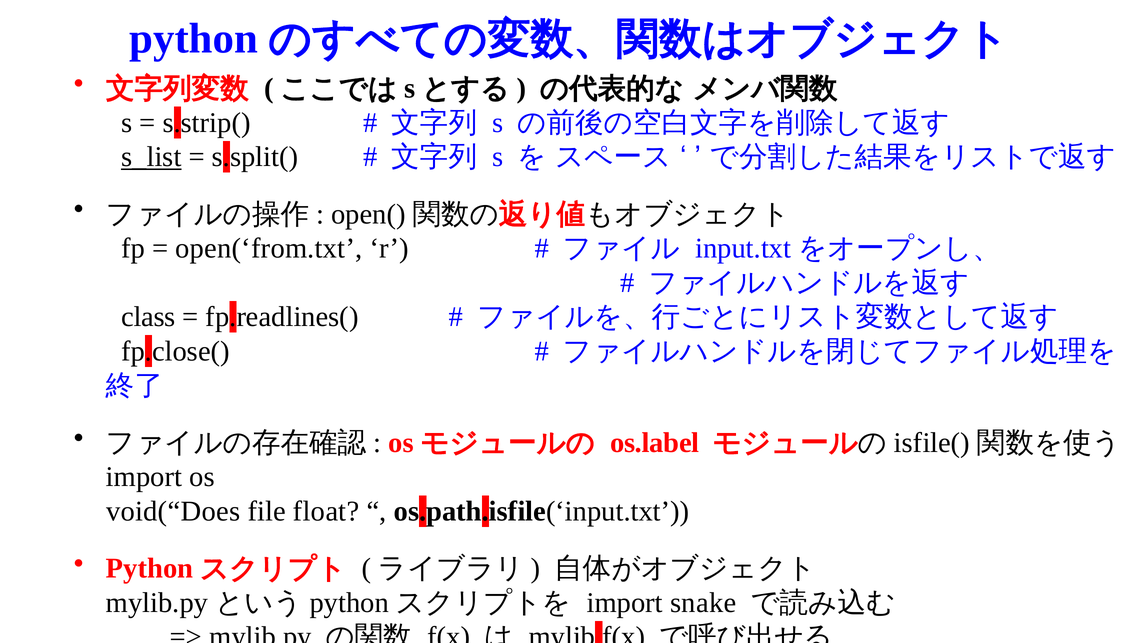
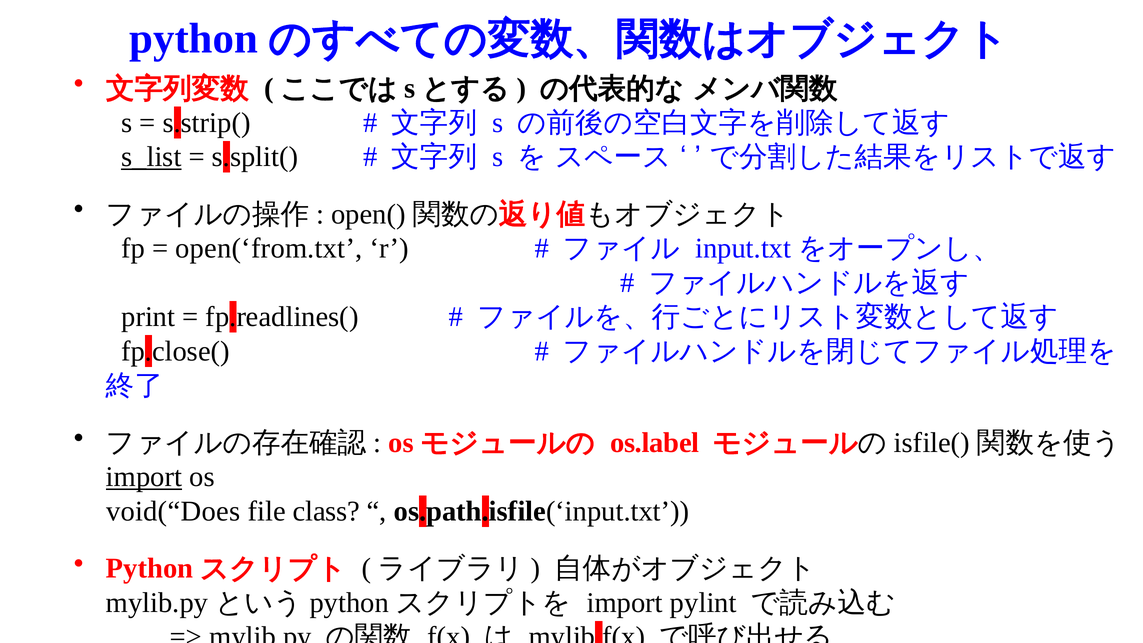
class: class -> print
import at (144, 477) underline: none -> present
float: float -> class
snake: snake -> pylint
